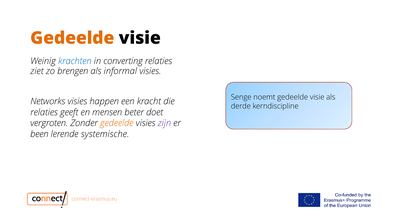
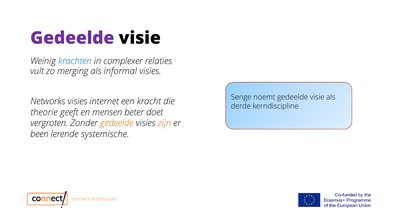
Gedeelde at (72, 38) colour: orange -> purple
converting: converting -> complexer
ziet: ziet -> vult
brengen: brengen -> merging
happen: happen -> internet
relaties at (44, 112): relaties -> theorie
zijn colour: purple -> orange
